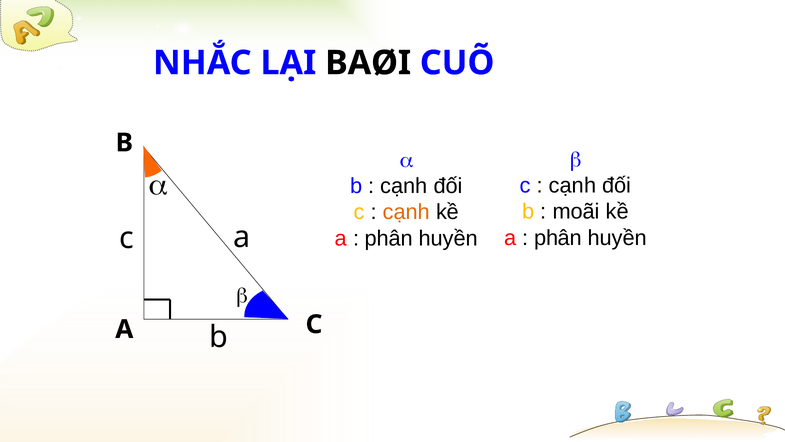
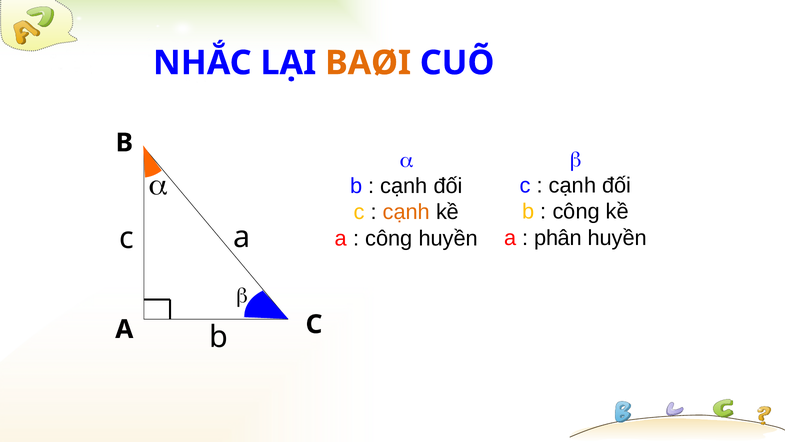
BAØI colour: black -> orange
moãi at (576, 212): moãi -> công
phân at (389, 238): phân -> công
